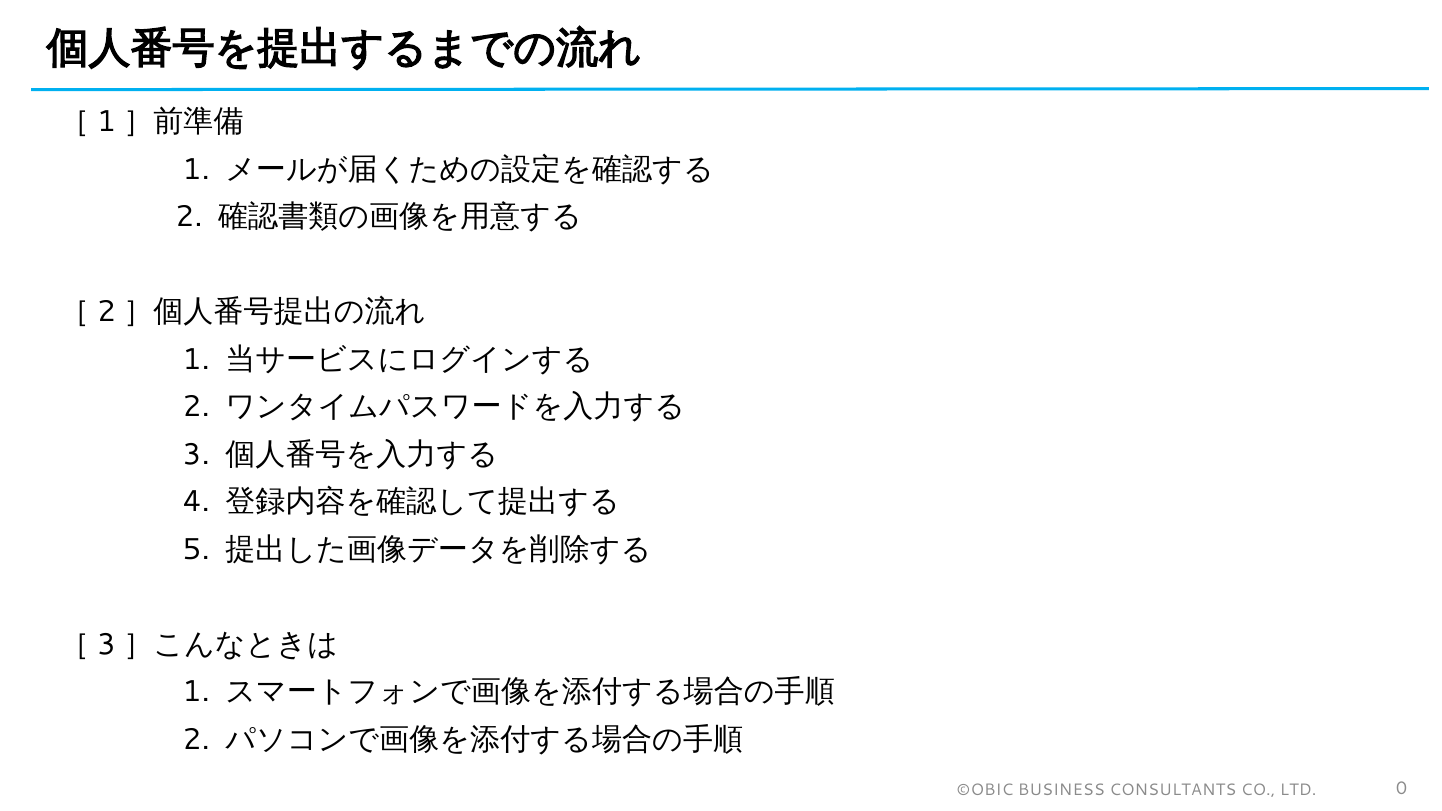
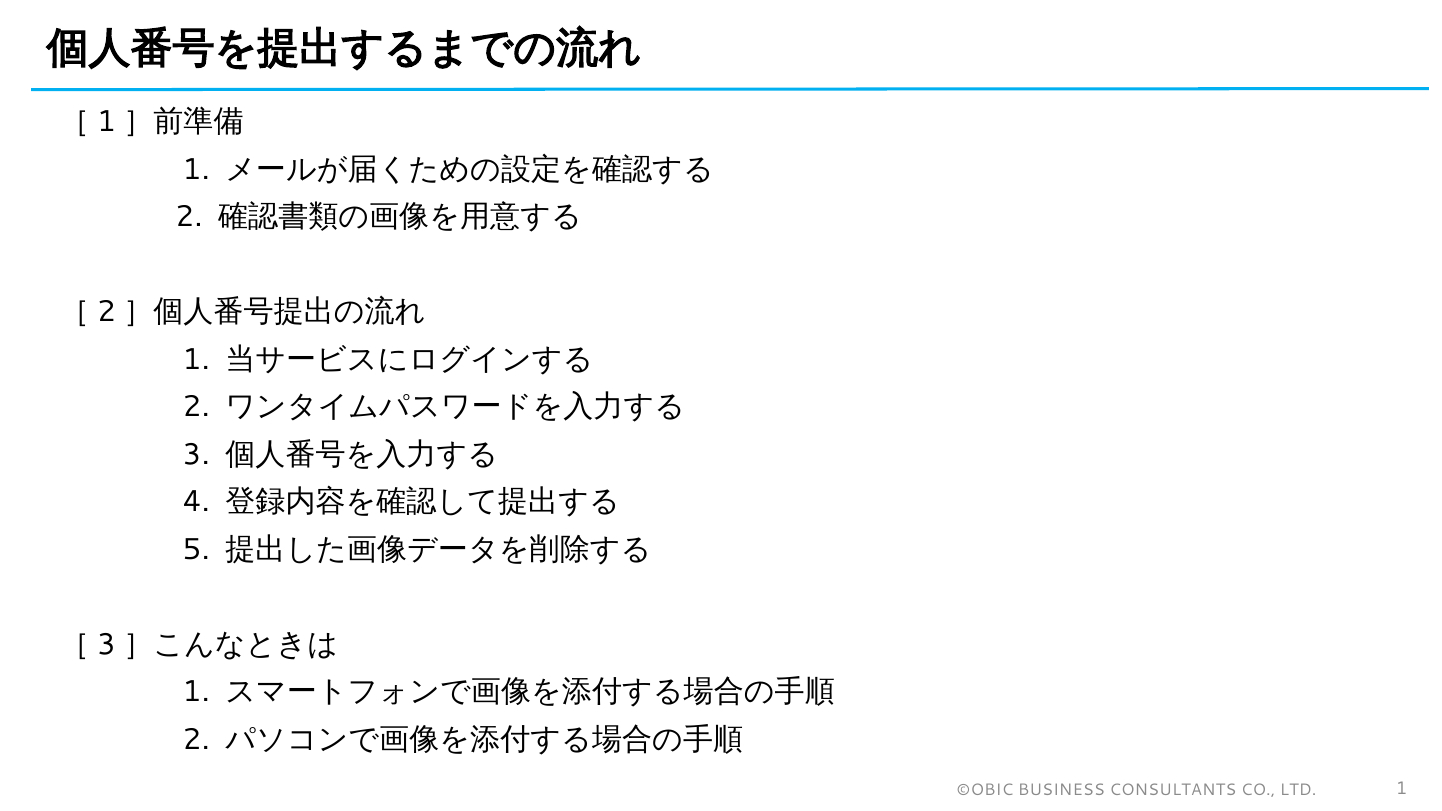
LTD 0: 0 -> 1
